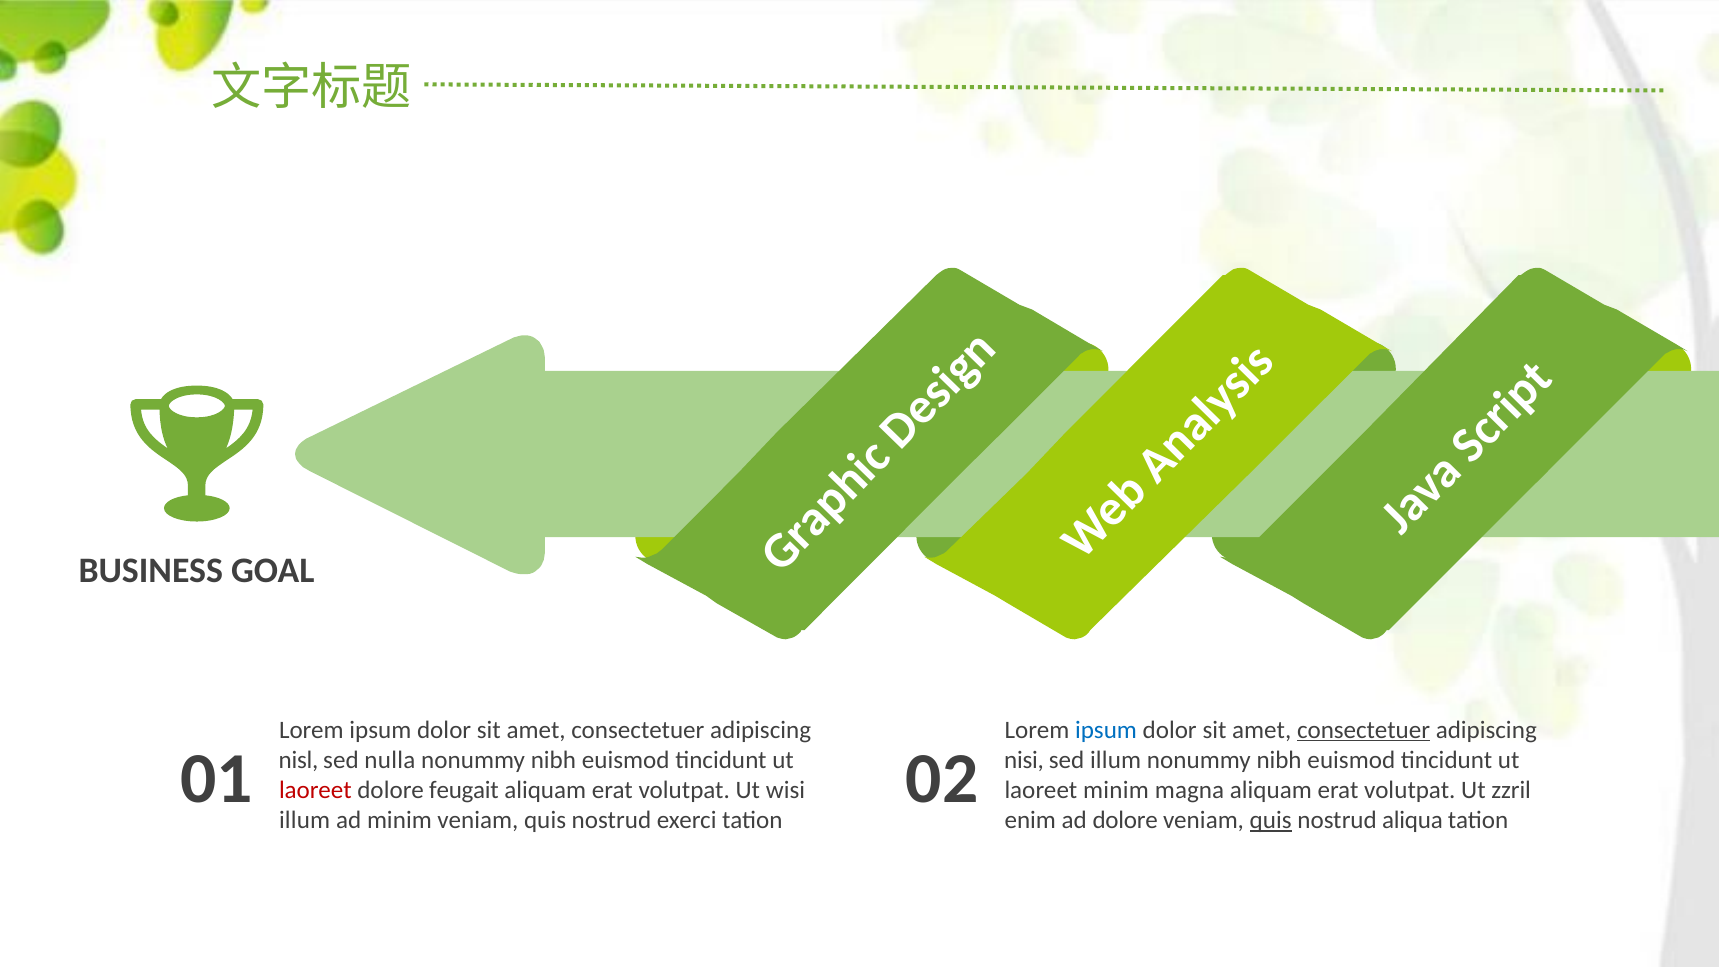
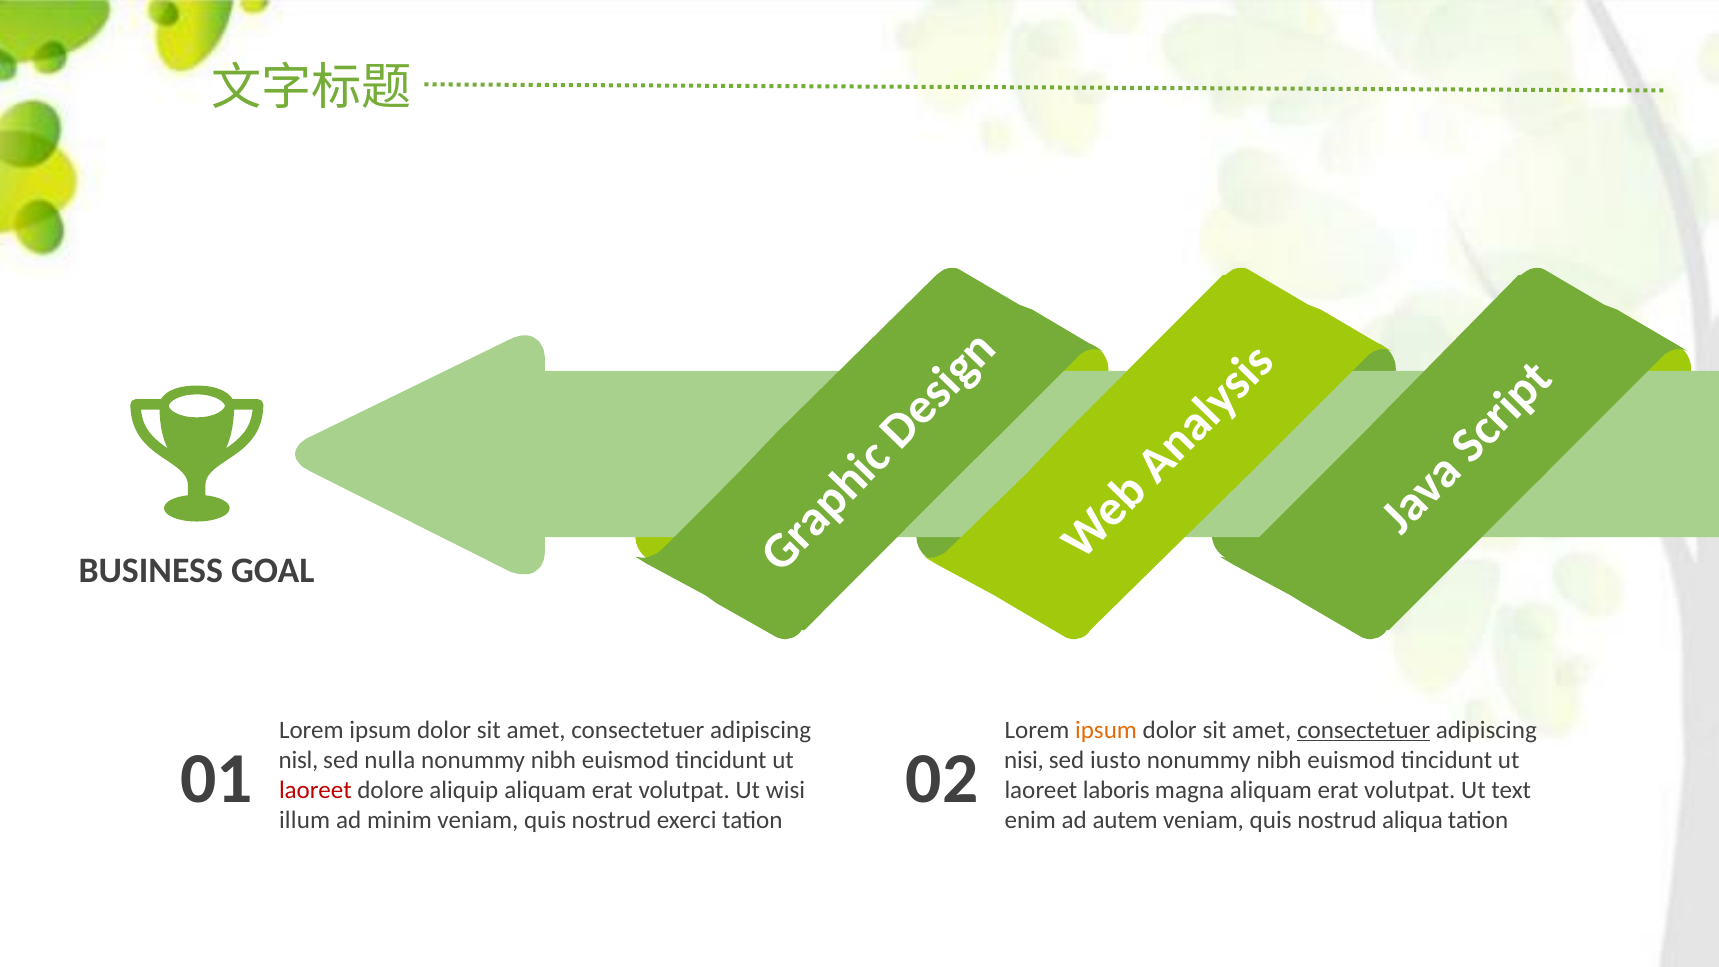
ipsum at (1106, 730) colour: blue -> orange
sed illum: illum -> iusto
feugait: feugait -> aliquip
laoreet minim: minim -> laboris
zzril: zzril -> text
ad dolore: dolore -> autem
quis at (1271, 820) underline: present -> none
